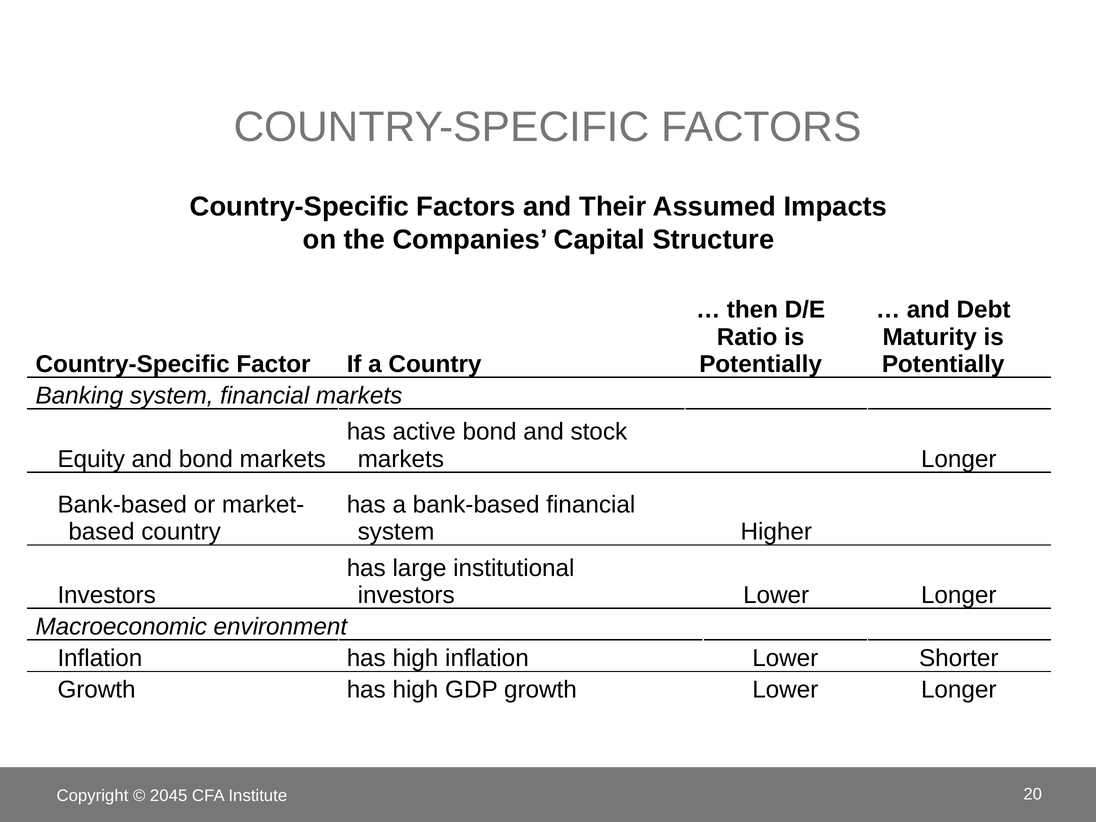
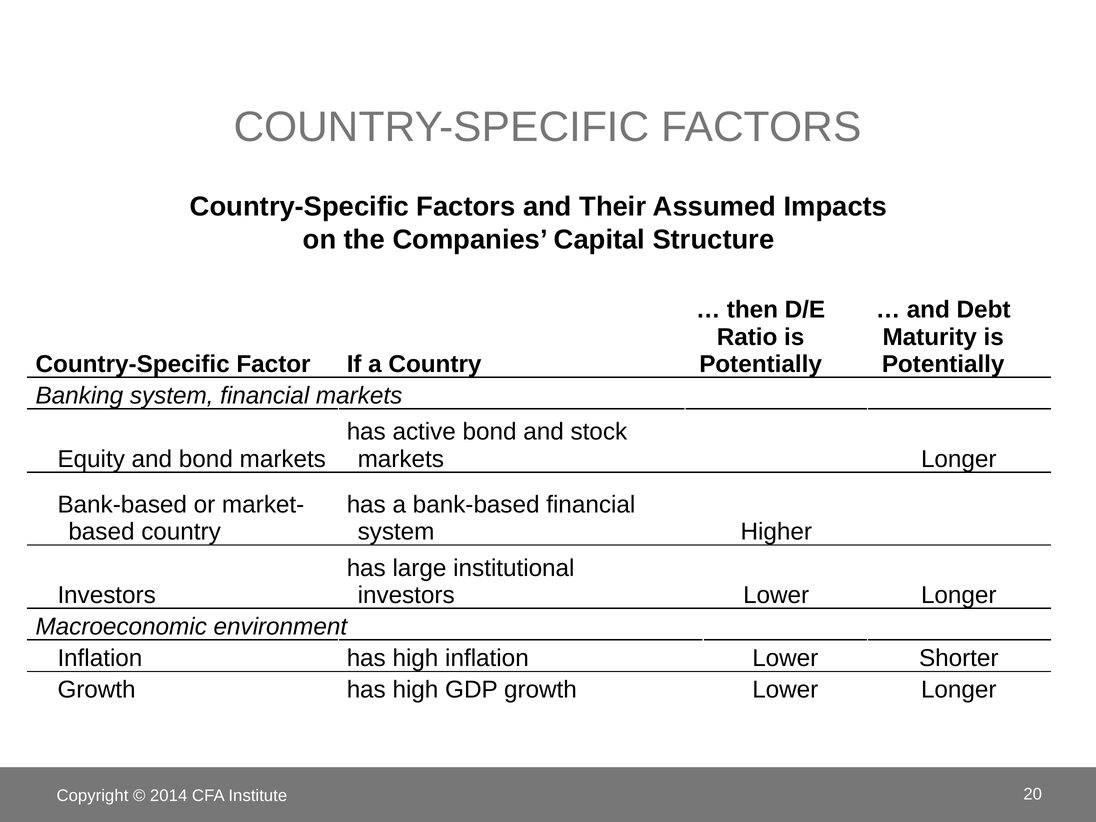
2045: 2045 -> 2014
